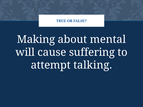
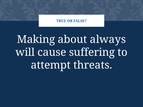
mental: mental -> always
talking: talking -> threats
